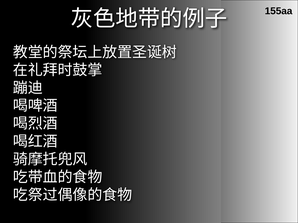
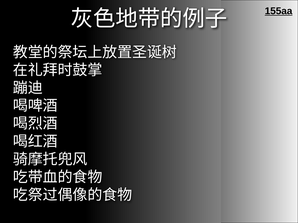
155aa underline: none -> present
